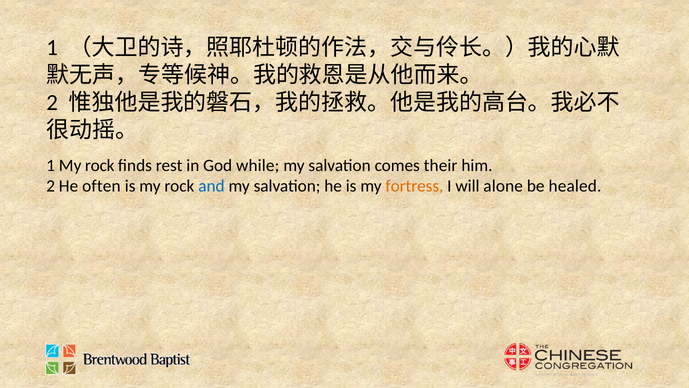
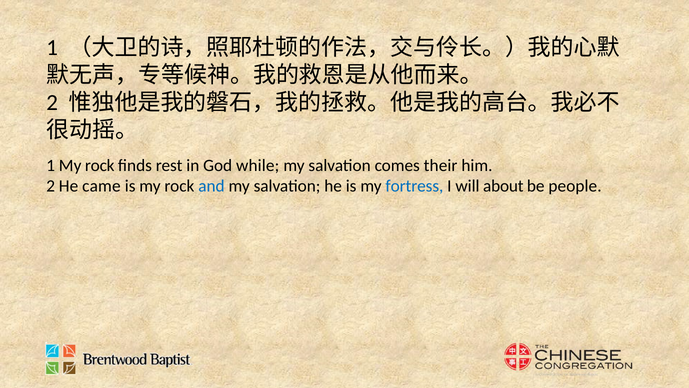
often: often -> came
fortress colour: orange -> blue
alone: alone -> about
healed: healed -> people
